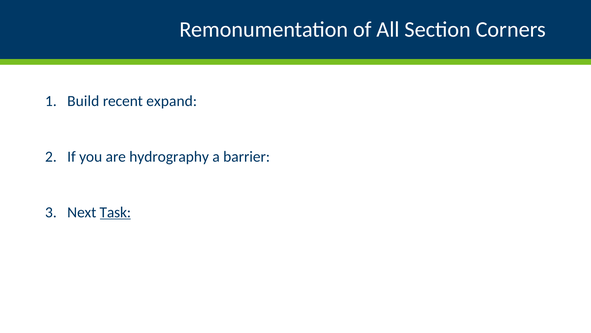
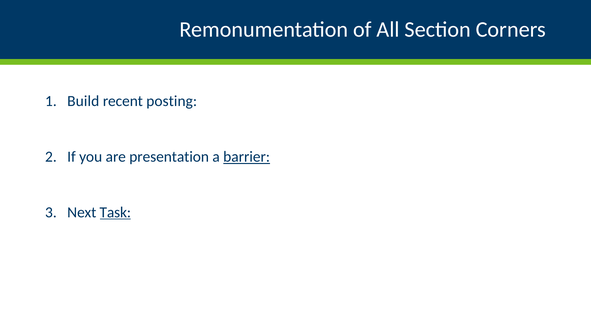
expand: expand -> posting
hydrography: hydrography -> presentation
barrier underline: none -> present
